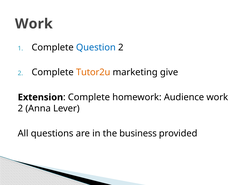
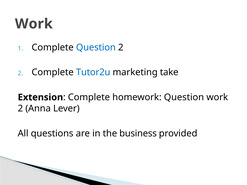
Tutor2u colour: orange -> blue
give: give -> take
homework Audience: Audience -> Question
